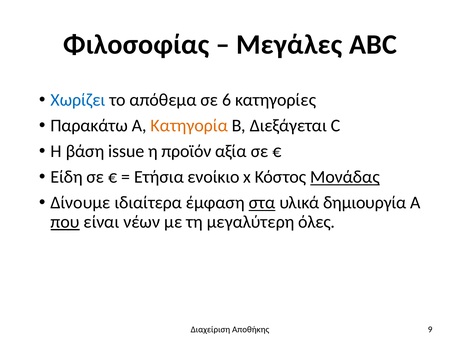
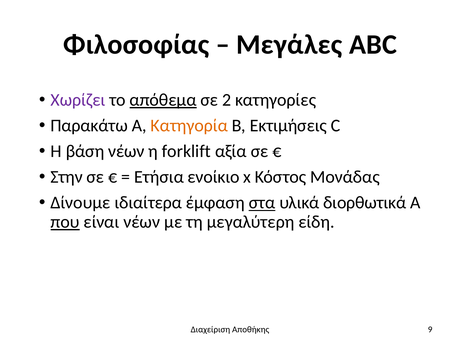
Χωρίζει colour: blue -> purple
απόθεμα underline: none -> present
6: 6 -> 2
Διεξάγεται: Διεξάγεται -> Εκτιμήσεις
βάση issue: issue -> νέων
προϊόν: προϊόν -> forklift
Είδη: Είδη -> Στην
Μονάδας underline: present -> none
δημιουργία: δημιουργία -> διορθωτικά
όλες: όλες -> είδη
